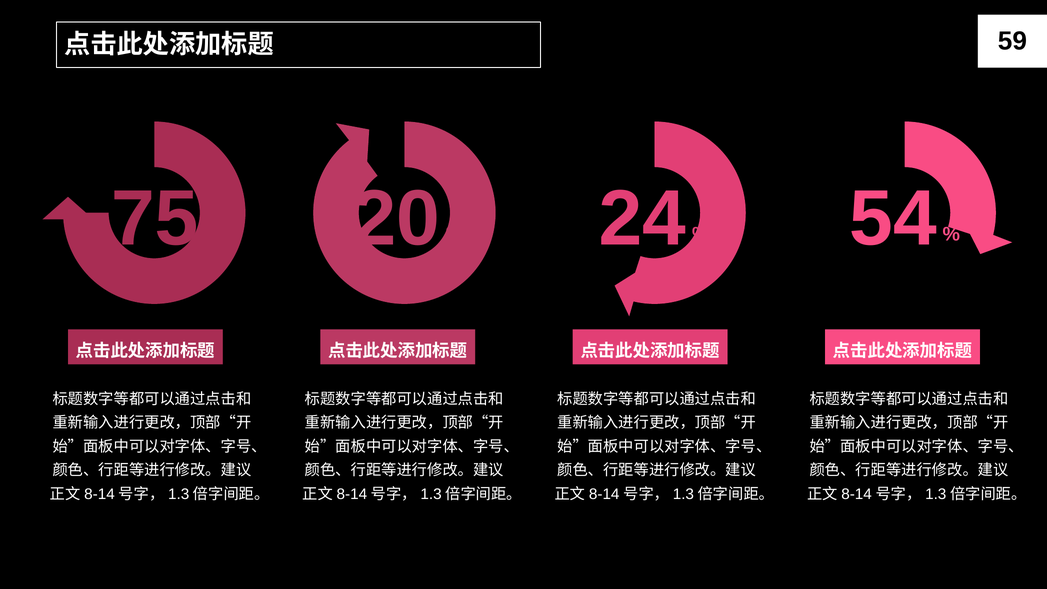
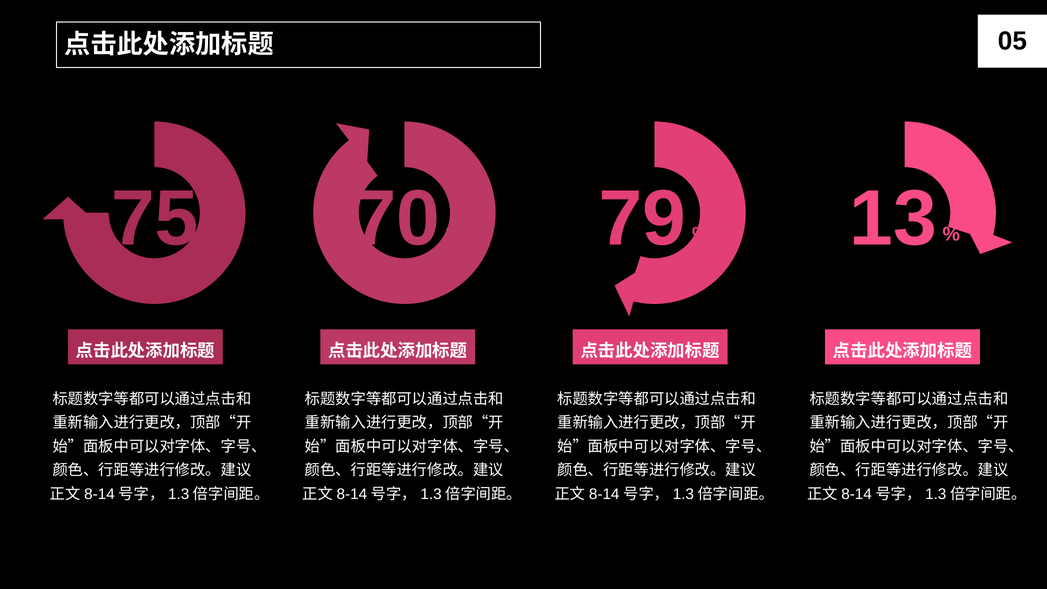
59: 59 -> 05
20: 20 -> 70
24: 24 -> 79
54: 54 -> 13
